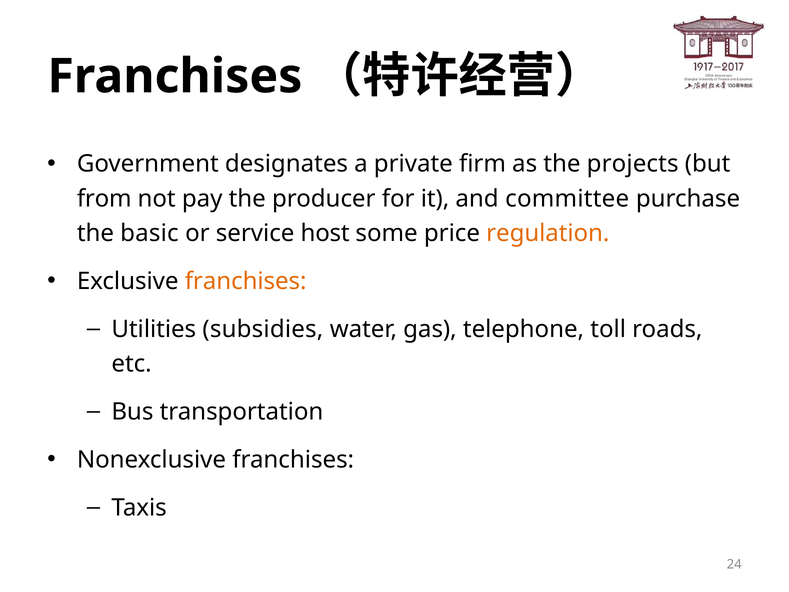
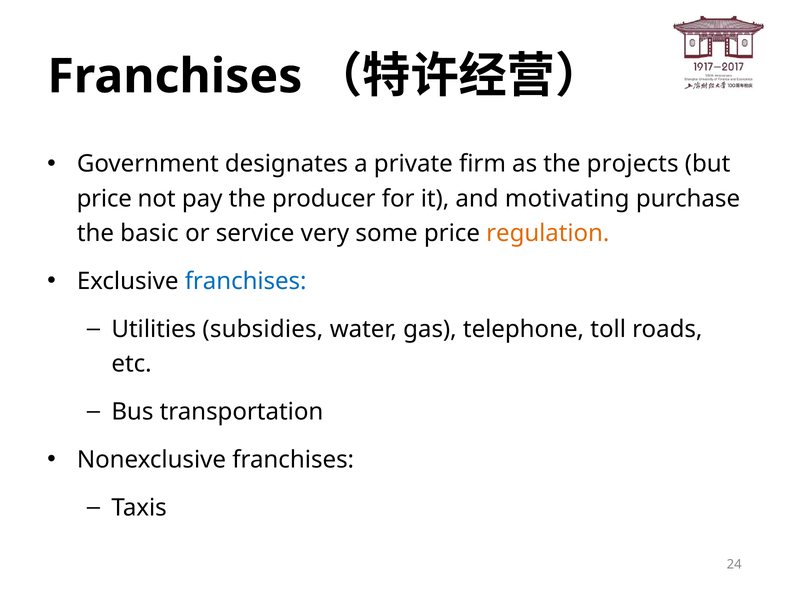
from at (104, 199): from -> price
committee: committee -> motivating
host: host -> very
franchises at (246, 281) colour: orange -> blue
